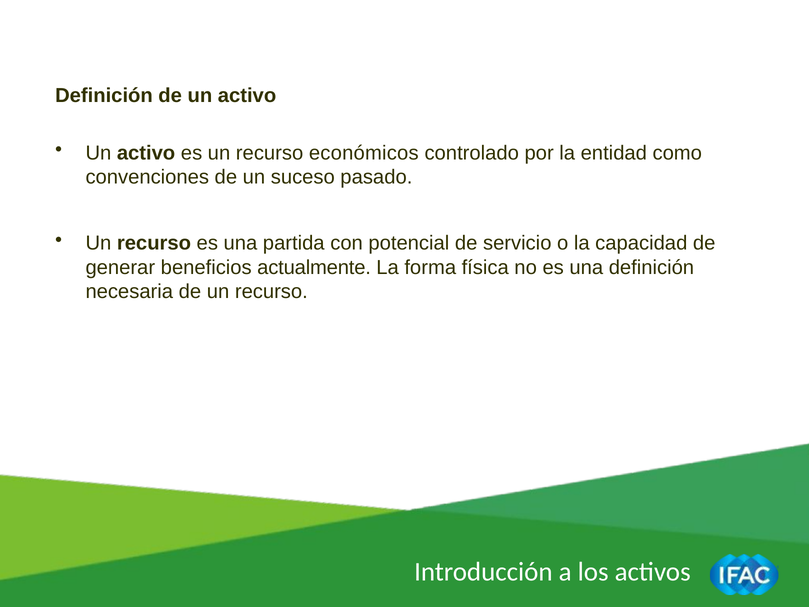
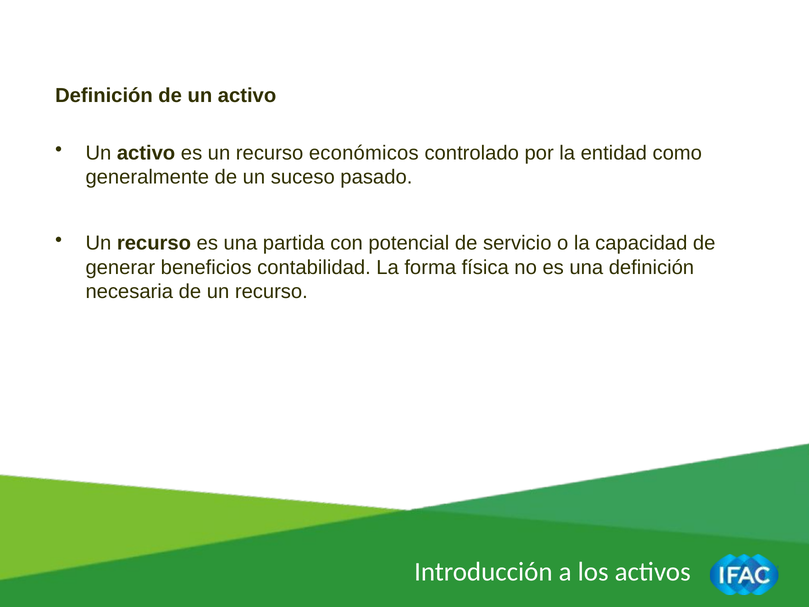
convenciones: convenciones -> generalmente
actualmente: actualmente -> contabilidad
